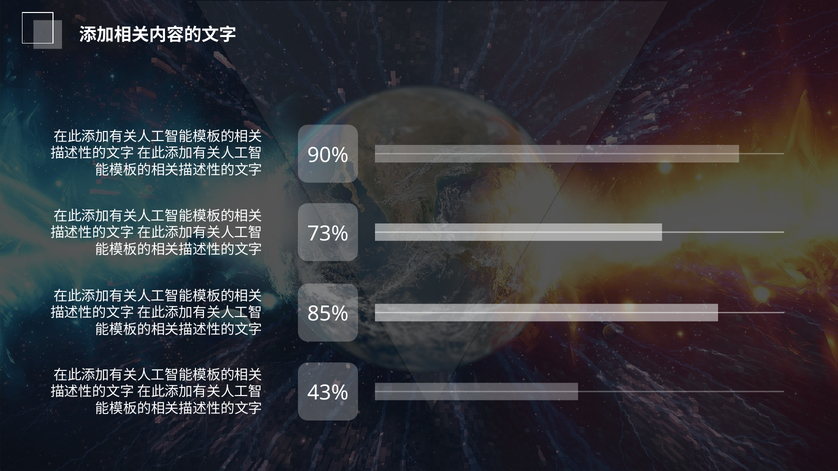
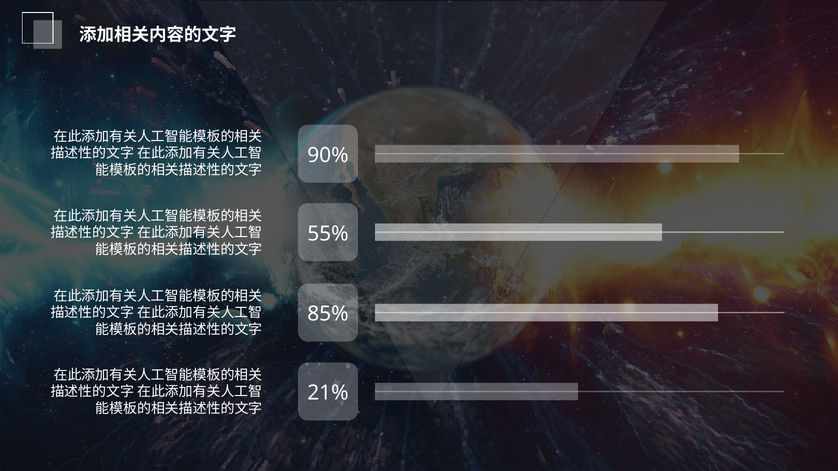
73%: 73% -> 55%
43%: 43% -> 21%
